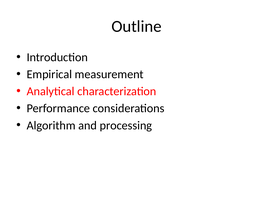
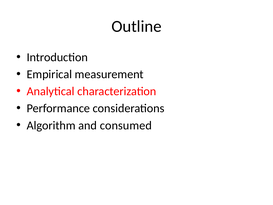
processing: processing -> consumed
